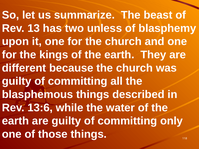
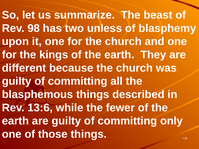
13: 13 -> 98
water: water -> fewer
